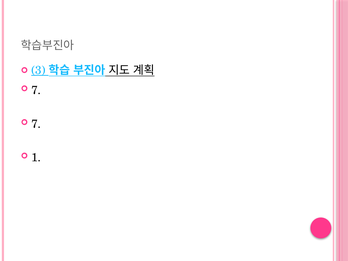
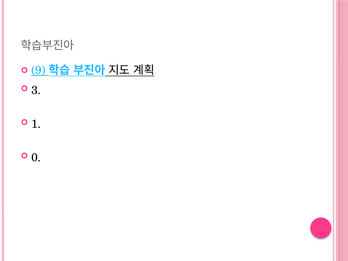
3: 3 -> 9
7 at (36, 90): 7 -> 3
7 at (36, 124): 7 -> 1
1: 1 -> 0
